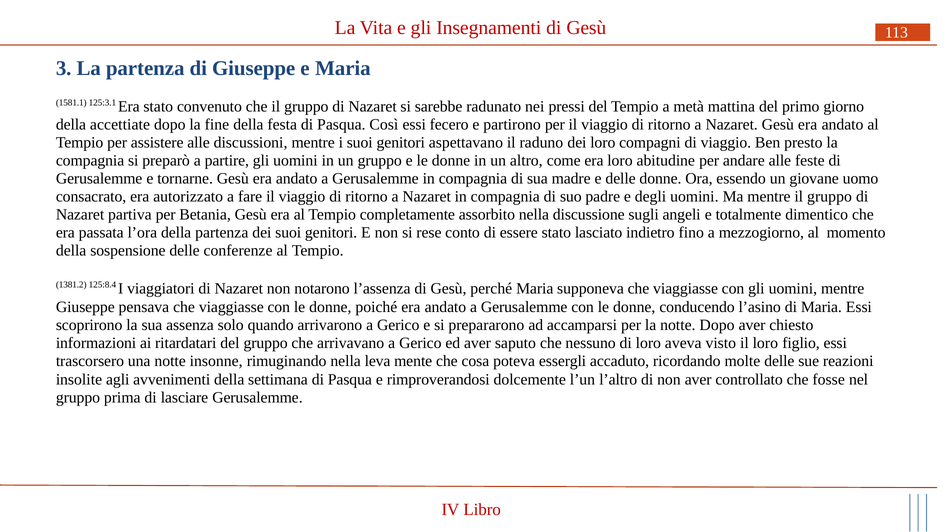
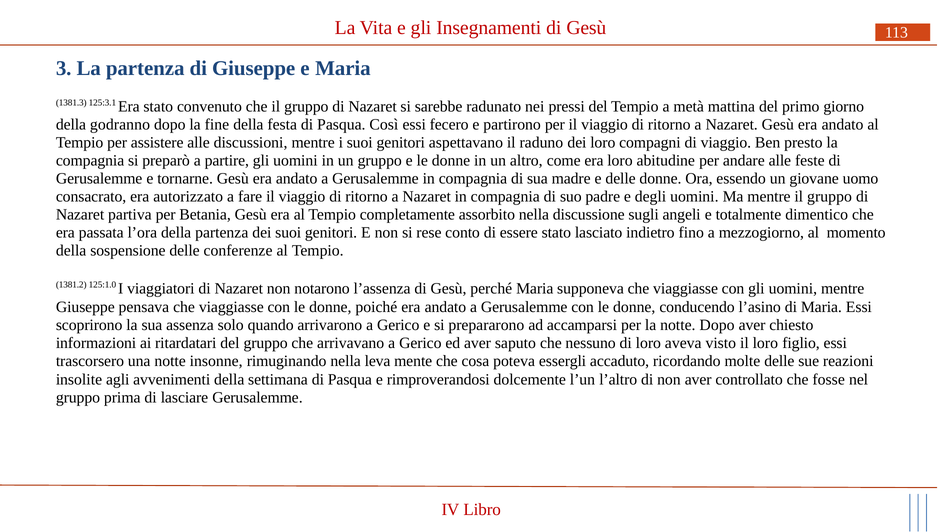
1581.1: 1581.1 -> 1381.3
accettiate: accettiate -> godranno
125:8.4: 125:8.4 -> 125:1.0
